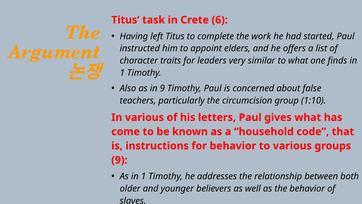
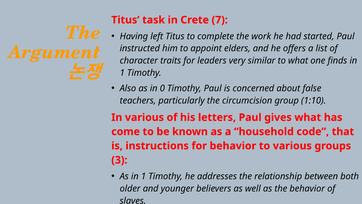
6: 6 -> 7
in 9: 9 -> 0
9 at (119, 160): 9 -> 3
